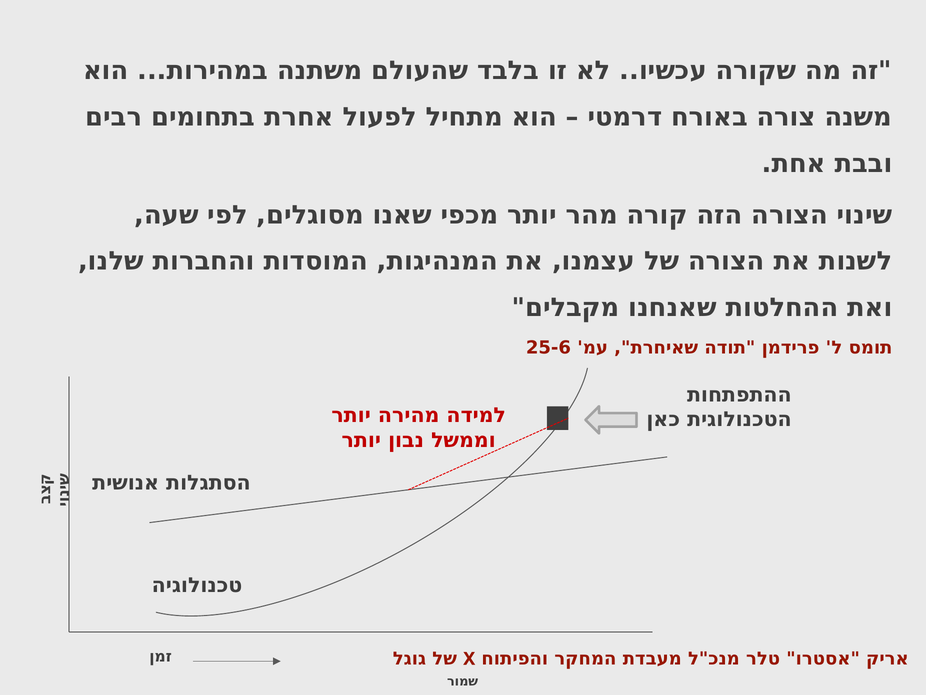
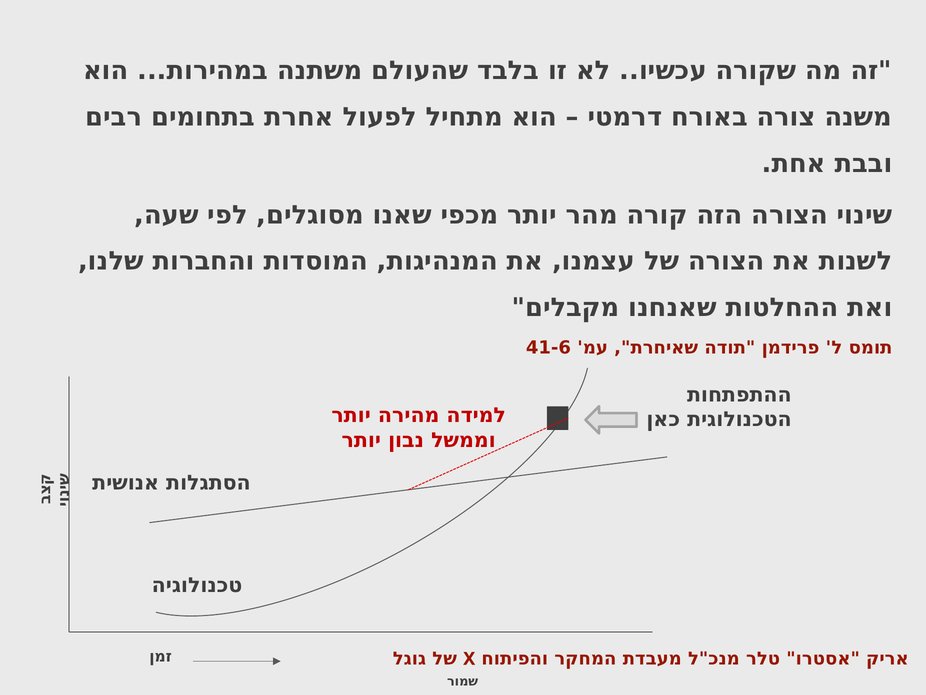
25-6: 25-6 -> 41-6
